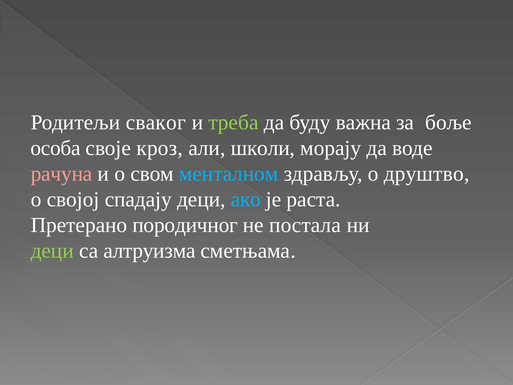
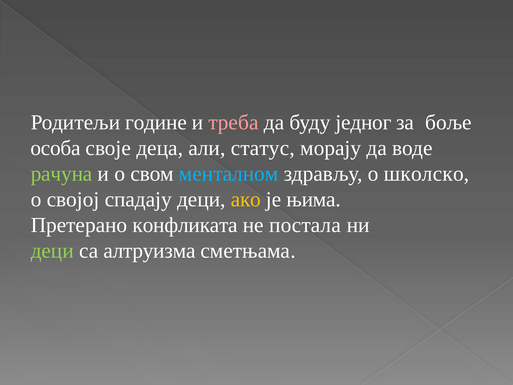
сваког: сваког -> године
треба colour: light green -> pink
важна: важна -> једног
кроз: кроз -> деца
школи: школи -> статус
рачуна colour: pink -> light green
друштво: друштво -> школско
ако colour: light blue -> yellow
раста: раста -> њима
породичног: породичног -> конфликата
